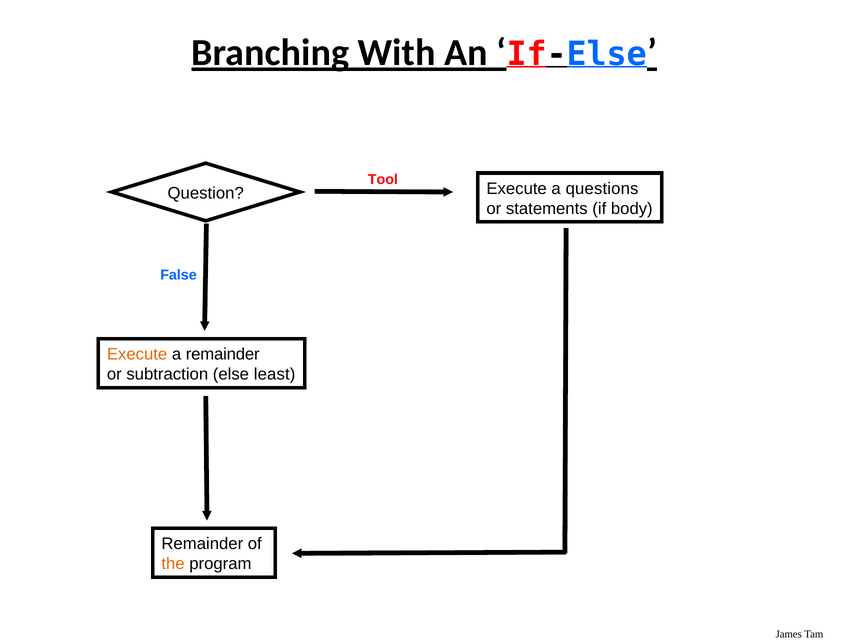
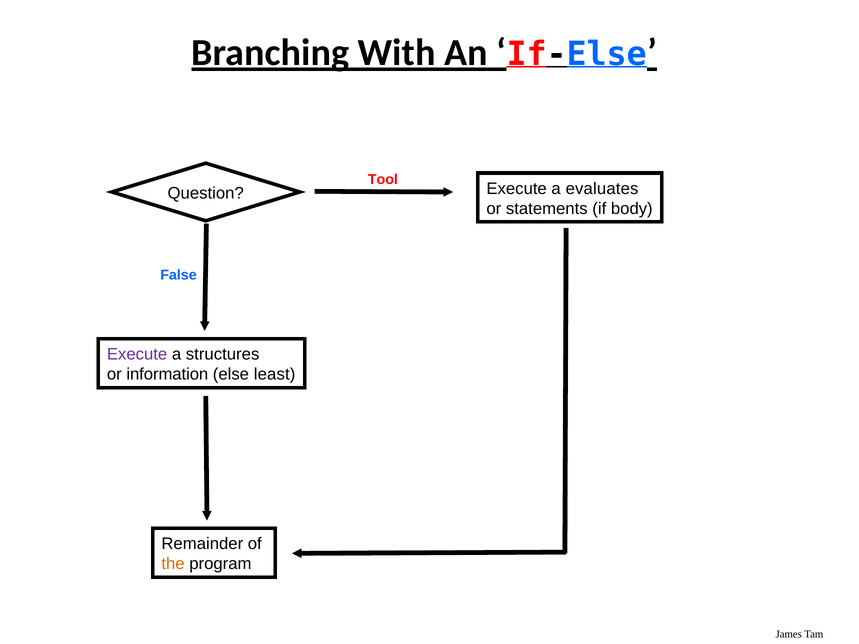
questions: questions -> evaluates
Execute at (137, 354) colour: orange -> purple
a remainder: remainder -> structures
subtraction: subtraction -> information
